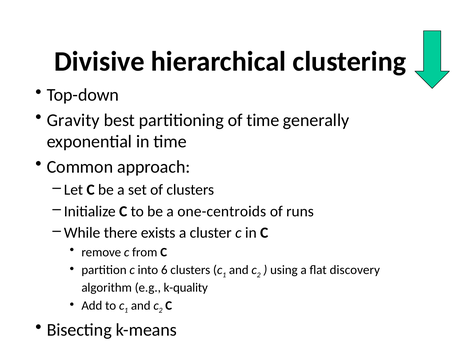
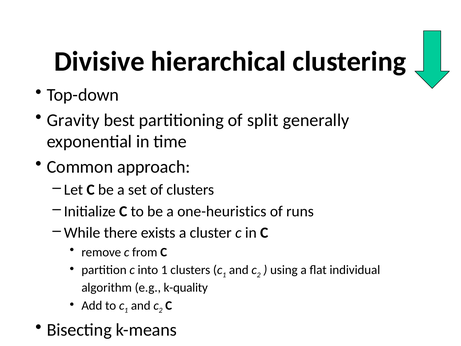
of time: time -> split
one-centroids: one-centroids -> one-heuristics
into 6: 6 -> 1
discovery: discovery -> individual
